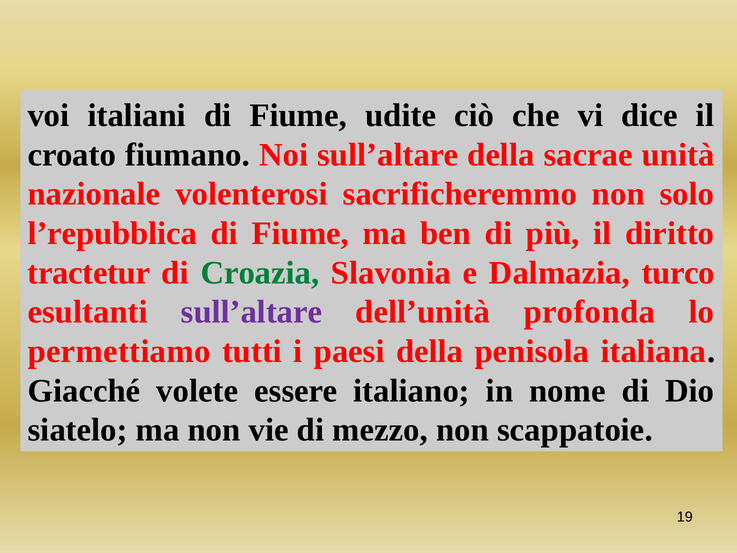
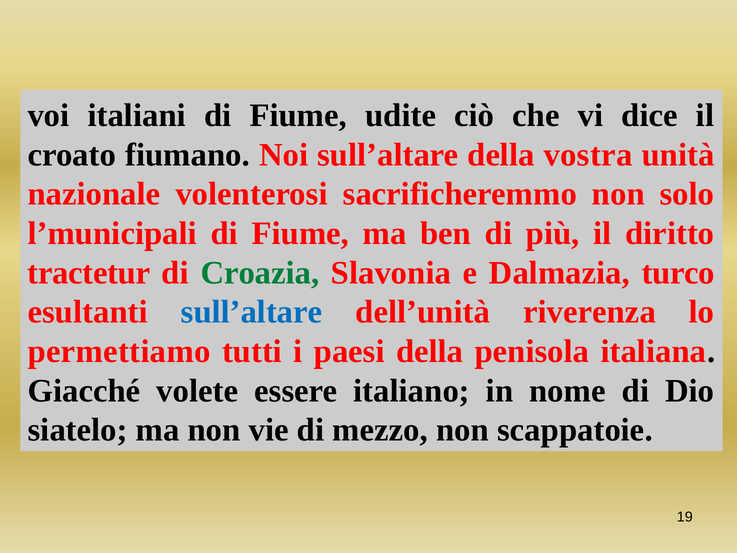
sacrae: sacrae -> vostra
l’repubblica: l’repubblica -> l’municipali
sull’altare at (252, 312) colour: purple -> blue
profonda: profonda -> riverenza
